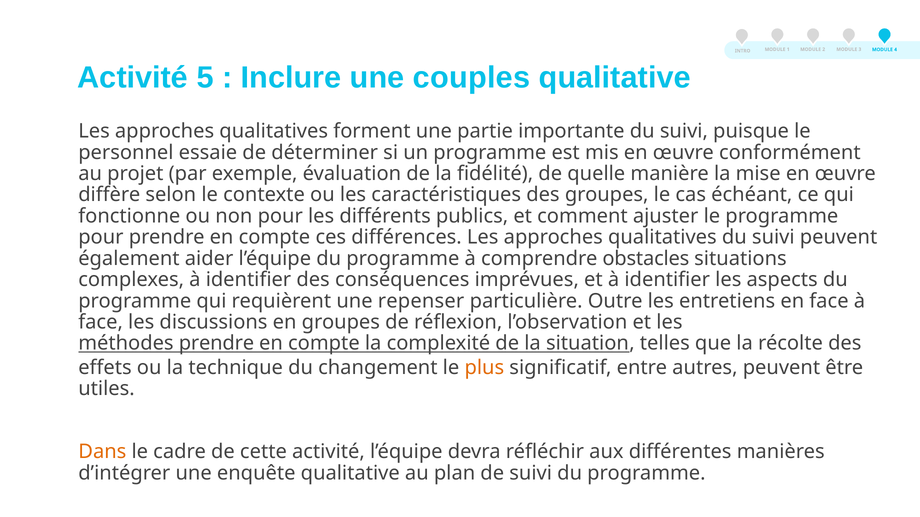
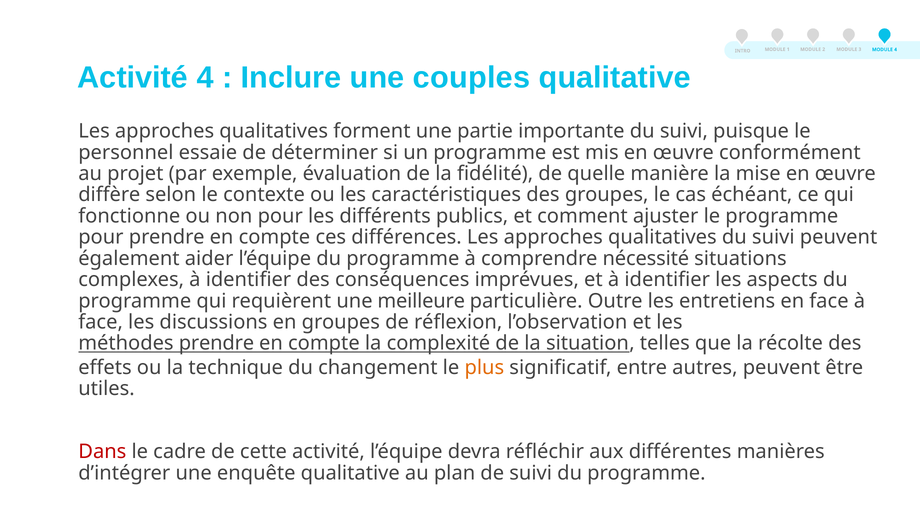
Activité 5: 5 -> 4
obstacles: obstacles -> nécessité
repenser: repenser -> meilleure
Dans colour: orange -> red
